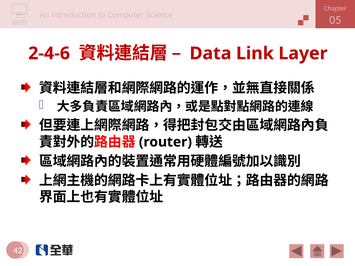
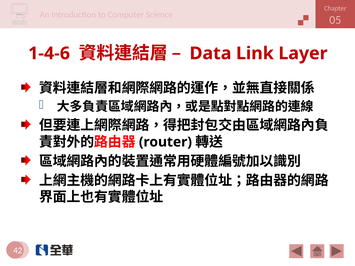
2-4-6: 2-4-6 -> 1-4-6
